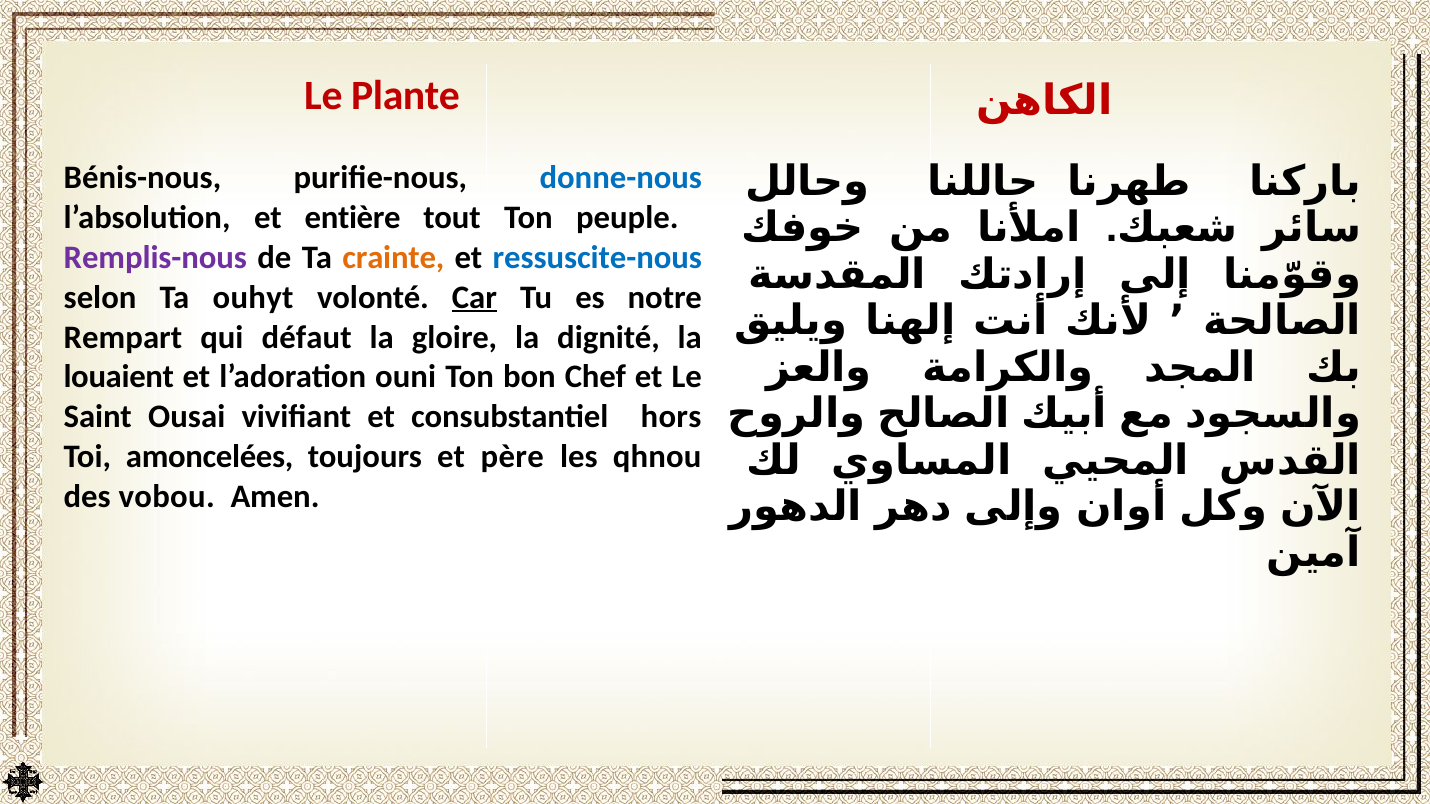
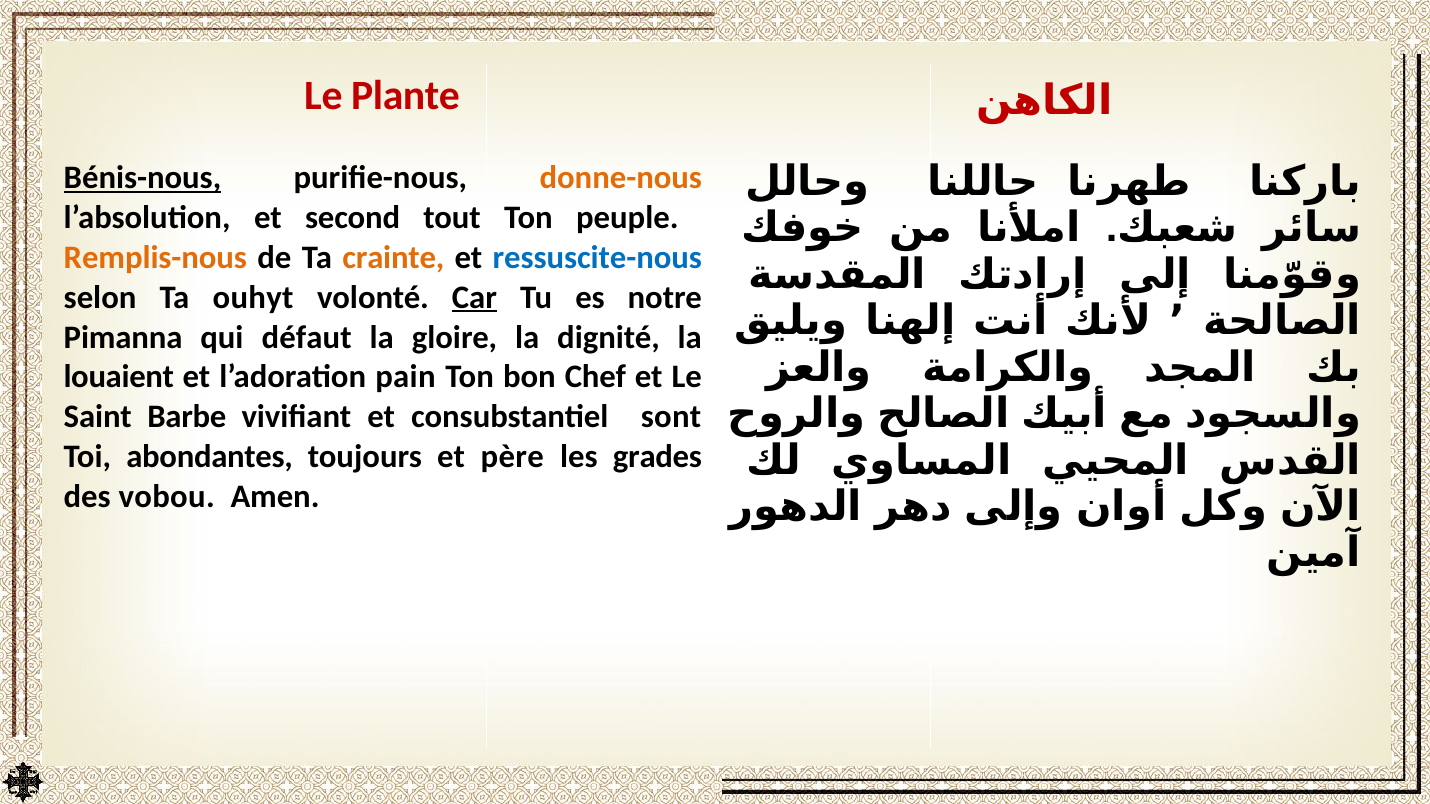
Bénis-nous underline: none -> present
donne-nous colour: blue -> orange
entière: entière -> second
Remplis-nous colour: purple -> orange
Rempart: Rempart -> Pimanna
ouni: ouni -> pain
Ousai: Ousai -> Barbe
hors: hors -> sont
amoncelées: amoncelées -> abondantes
qhnou: qhnou -> grades
